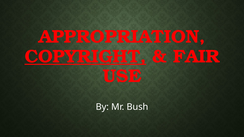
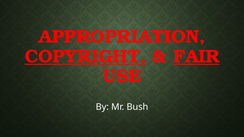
FAIR underline: none -> present
